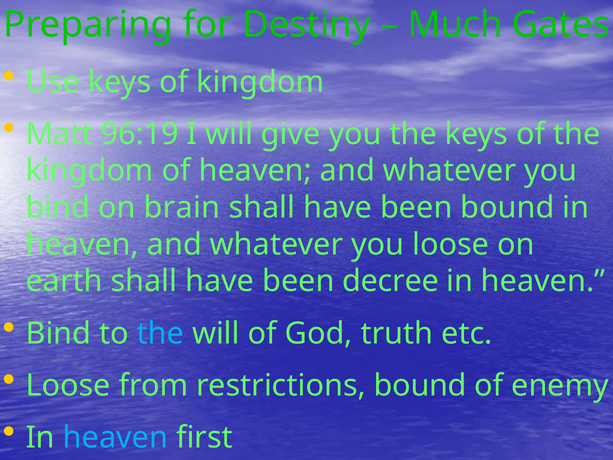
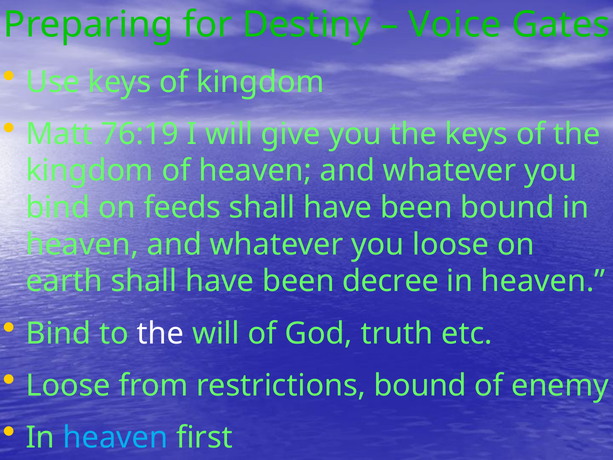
Much: Much -> Voice
96:19: 96:19 -> 76:19
brain: brain -> feeds
the at (160, 333) colour: light blue -> white
